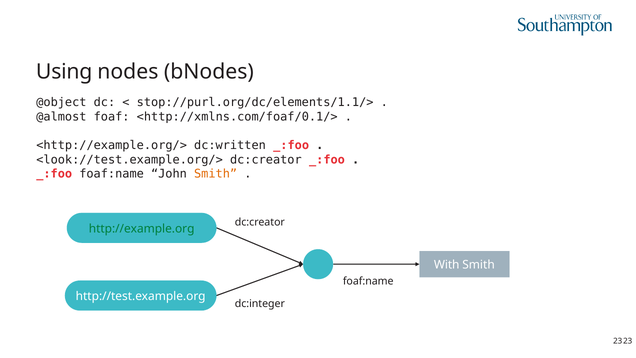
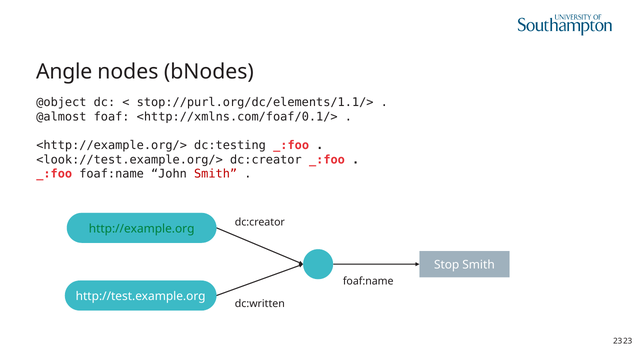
Using: Using -> Angle
dc:written: dc:written -> dc:testing
Smith at (216, 174) colour: orange -> red
With: With -> Stop
dc:integer: dc:integer -> dc:written
